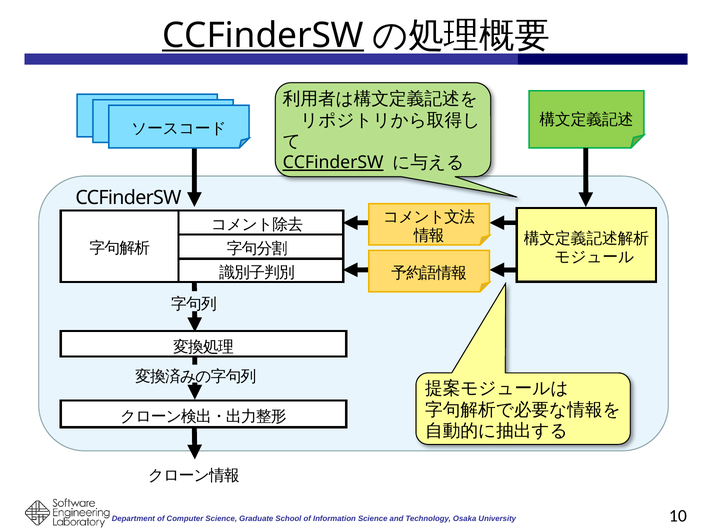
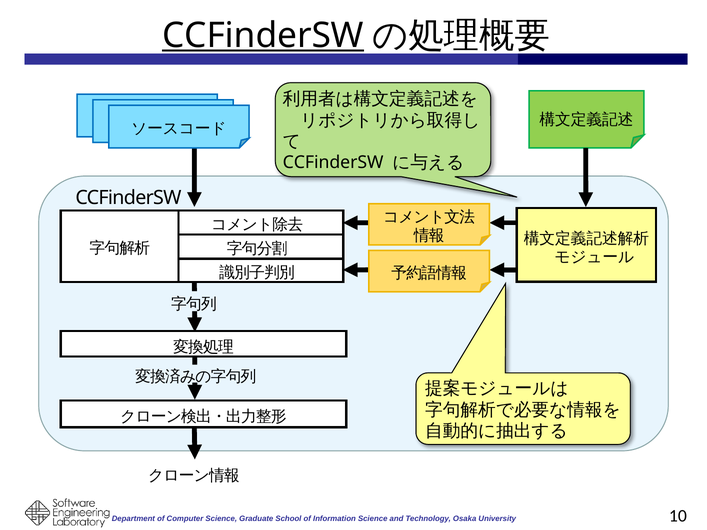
CCFinderSW at (333, 163) underline: present -> none
